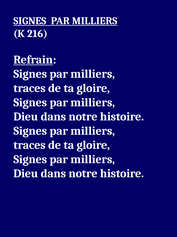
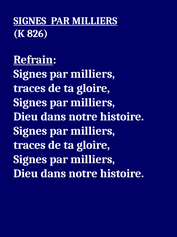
216: 216 -> 826
